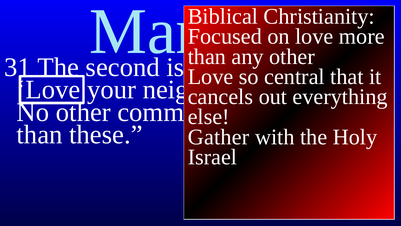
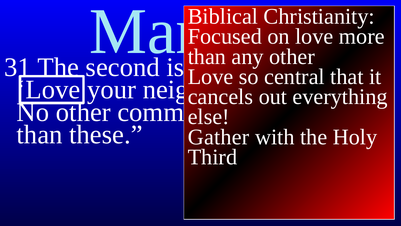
Israel: Israel -> Third
